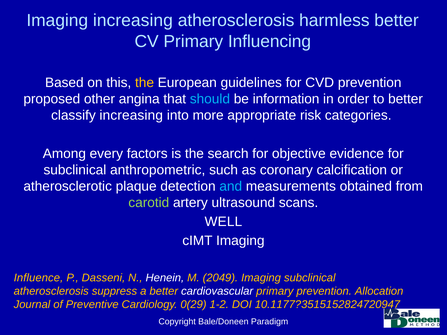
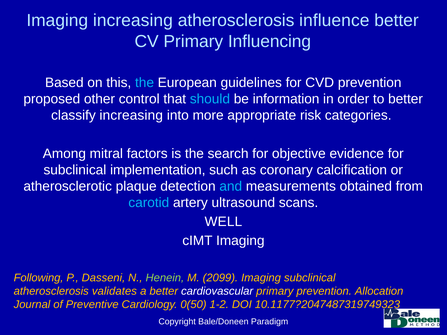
harmless: harmless -> influence
the at (145, 83) colour: yellow -> light blue
angina: angina -> control
every: every -> mitral
anthropometric: anthropometric -> implementation
carotid colour: light green -> light blue
Influence: Influence -> Following
Henein colour: white -> light green
2049: 2049 -> 2099
suppress: suppress -> validates
0(29: 0(29 -> 0(50
10.1177?3515152824720947: 10.1177?3515152824720947 -> 10.1177?2047487319749323
